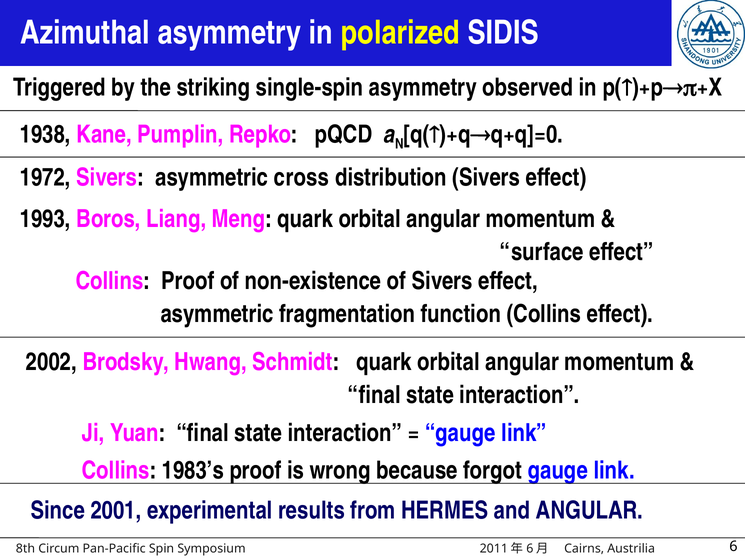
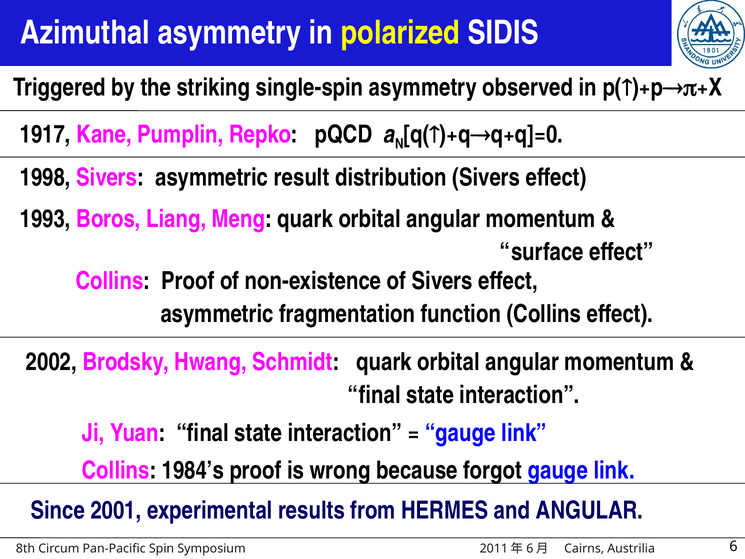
1938: 1938 -> 1917
1972: 1972 -> 1998
cross: cross -> result
1983’s: 1983’s -> 1984’s
